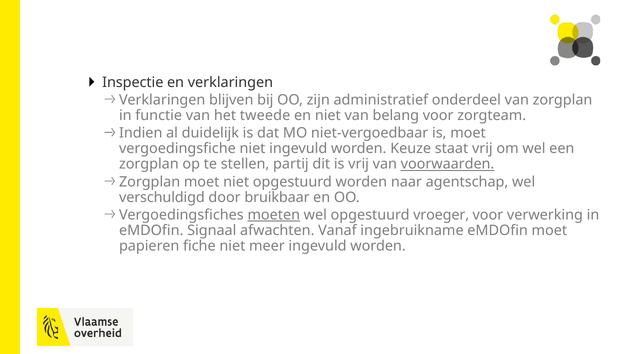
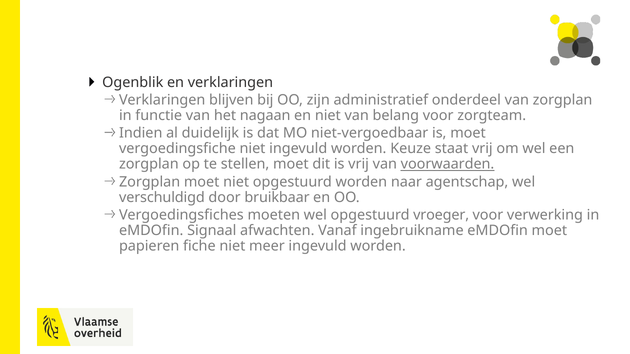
Inspectie: Inspectie -> Ogenblik
tweede: tweede -> nagaan
stellen partij: partij -> moet
moeten underline: present -> none
